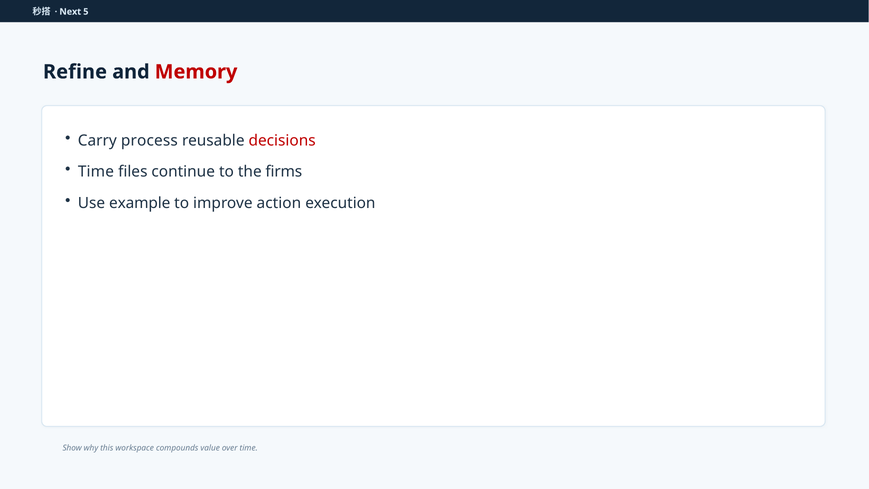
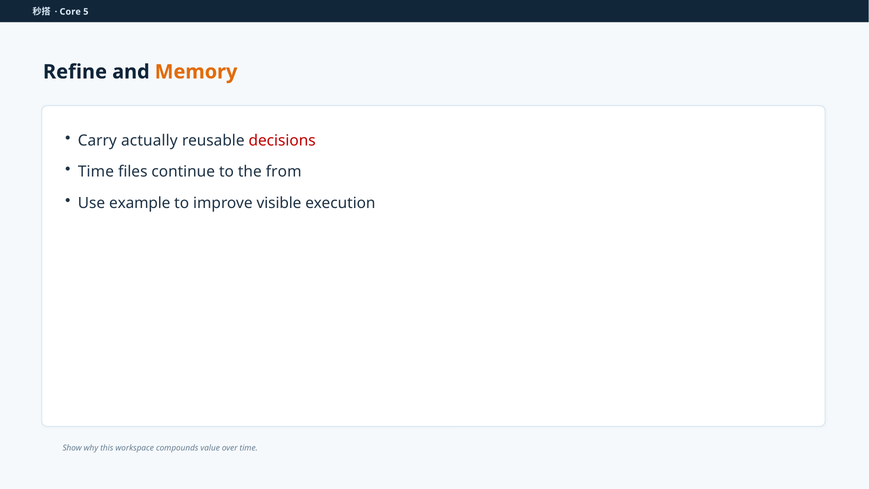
Next: Next -> Core
Memory colour: red -> orange
process: process -> actually
firms: firms -> from
action: action -> visible
